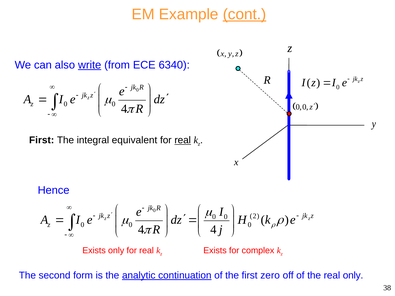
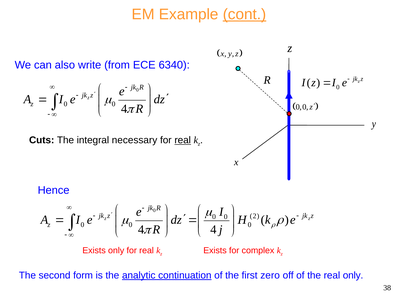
write underline: present -> none
First at (42, 140): First -> Cuts
equivalent: equivalent -> necessary
